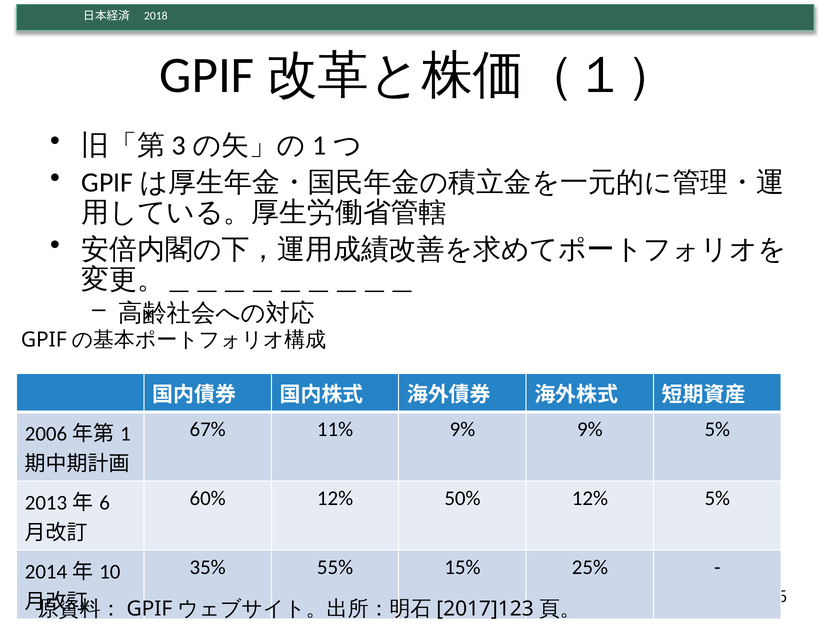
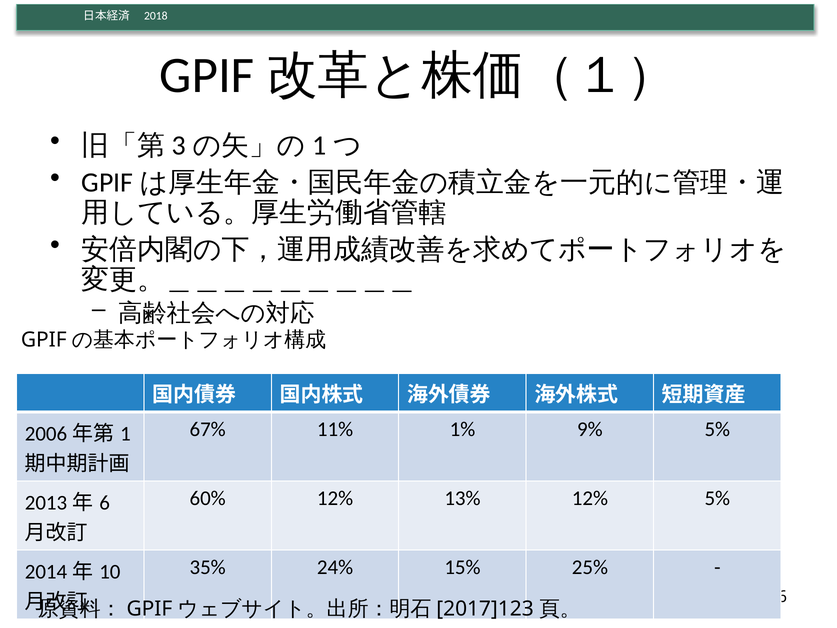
11% 9%: 9% -> 1%
50%: 50% -> 13%
55%: 55% -> 24%
